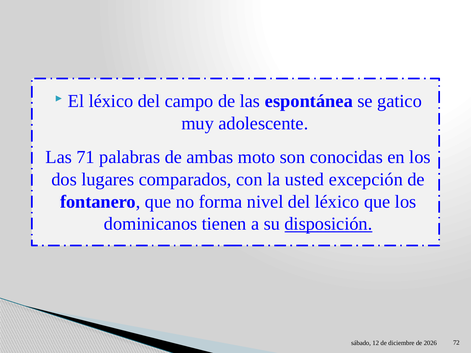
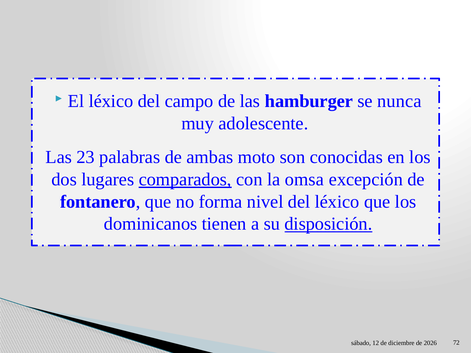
espontánea: espontánea -> hamburger
gatico: gatico -> nunca
71: 71 -> 23
comparados underline: none -> present
usted: usted -> omsa
